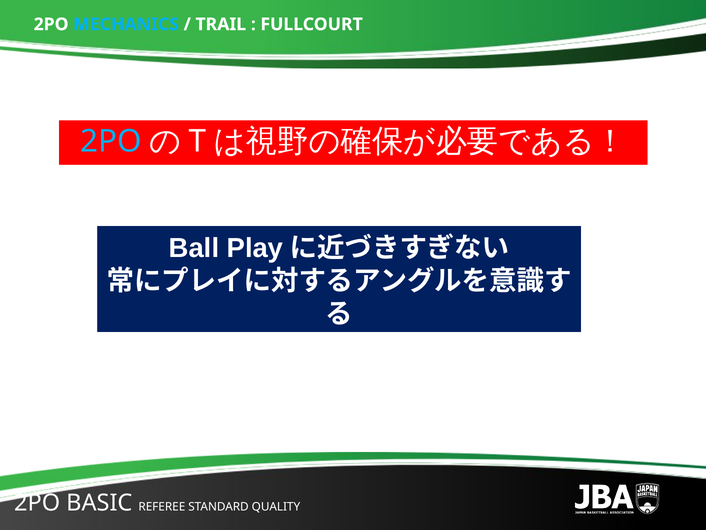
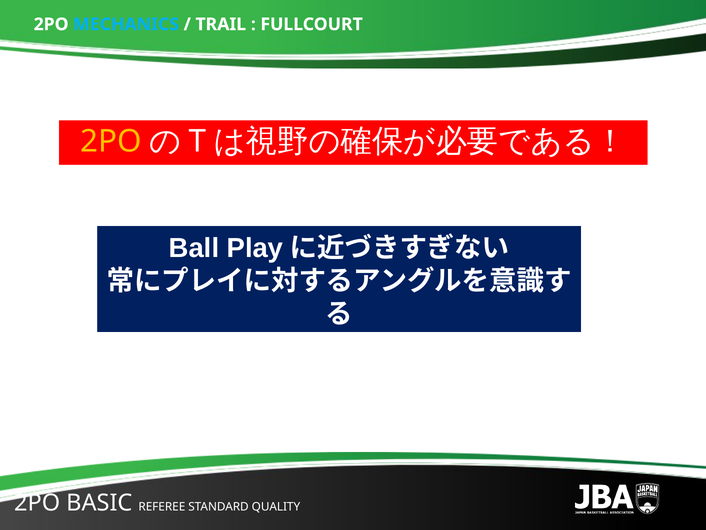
2PO at (111, 141) colour: light blue -> yellow
